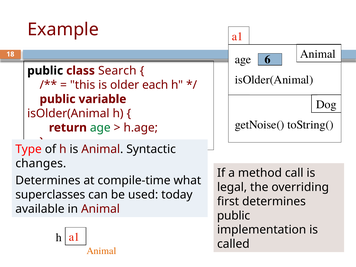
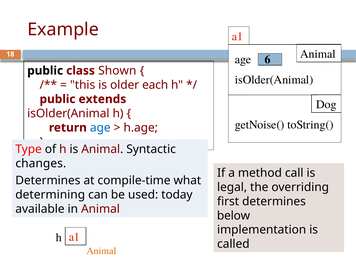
Search: Search -> Shown
variable: variable -> extends
age at (100, 128) colour: green -> blue
superclasses: superclasses -> determining
public at (234, 216): public -> below
